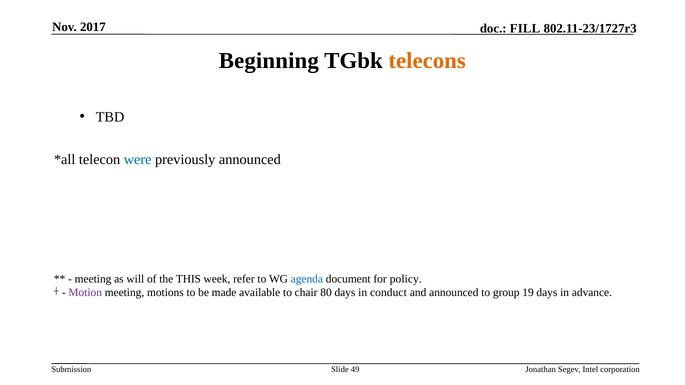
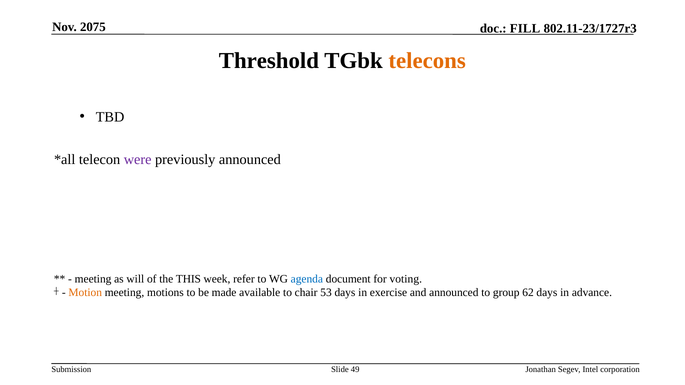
2017: 2017 -> 2075
Beginning: Beginning -> Threshold
were colour: blue -> purple
policy: policy -> voting
Motion colour: purple -> orange
80: 80 -> 53
conduct: conduct -> exercise
19: 19 -> 62
